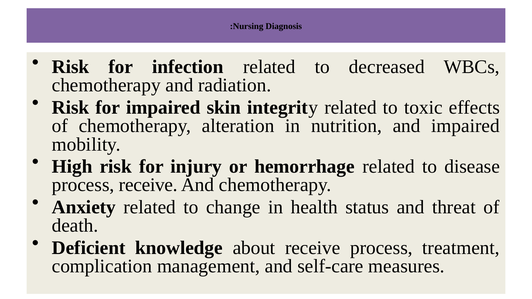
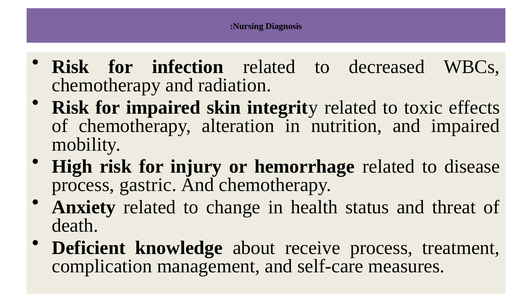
process receive: receive -> gastric
